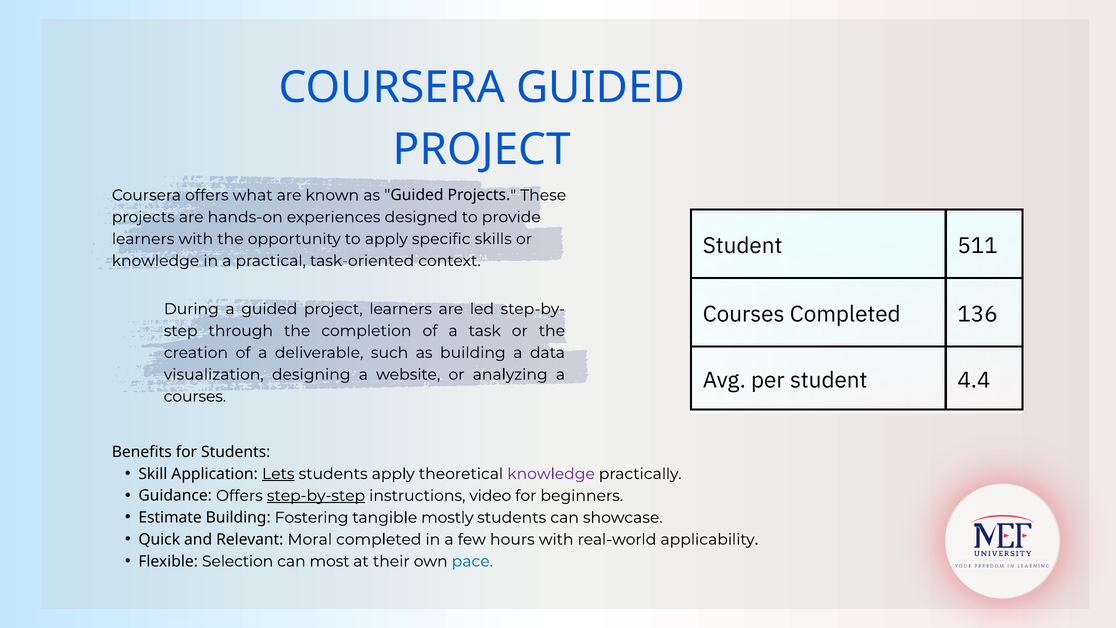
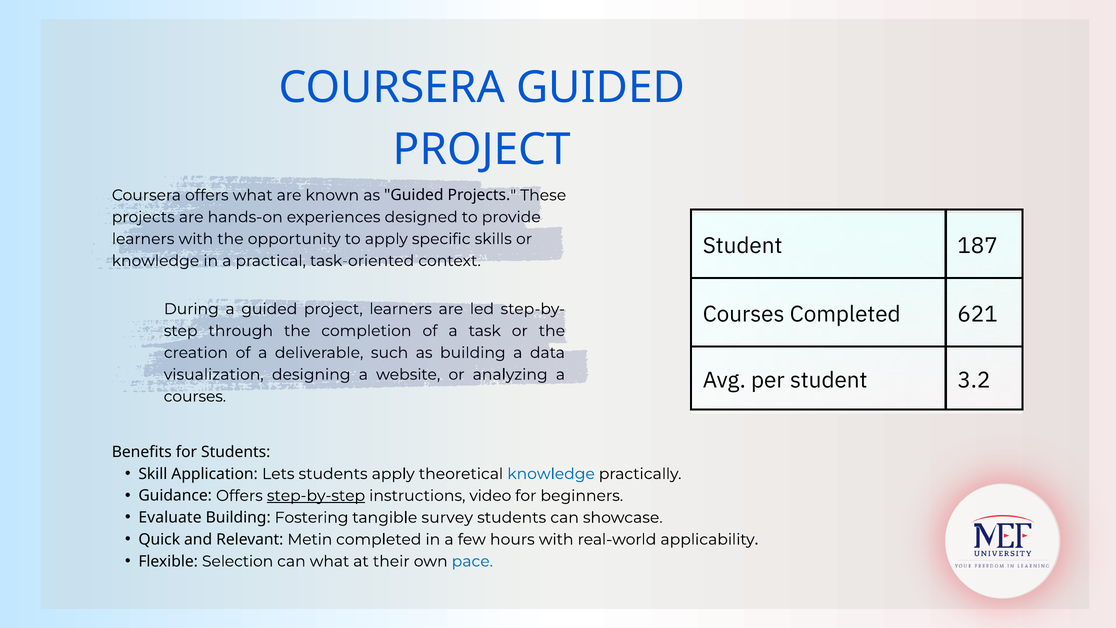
511: 511 -> 187
136: 136 -> 621
4.4: 4.4 -> 3.2
Lets underline: present -> none
knowledge at (551, 474) colour: purple -> blue
Estimate: Estimate -> Evaluate
mostly: mostly -> survey
Moral: Moral -> Metin
can most: most -> what
